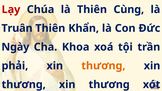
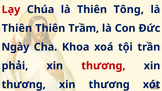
Cùng: Cùng -> Tông
Truân at (17, 28): Truân -> Thiên
Khẩn: Khẩn -> Trầm
thương at (103, 66) colour: orange -> red
